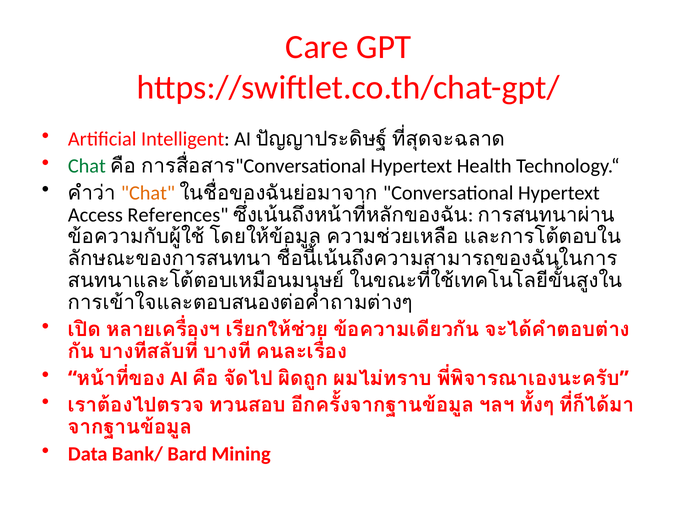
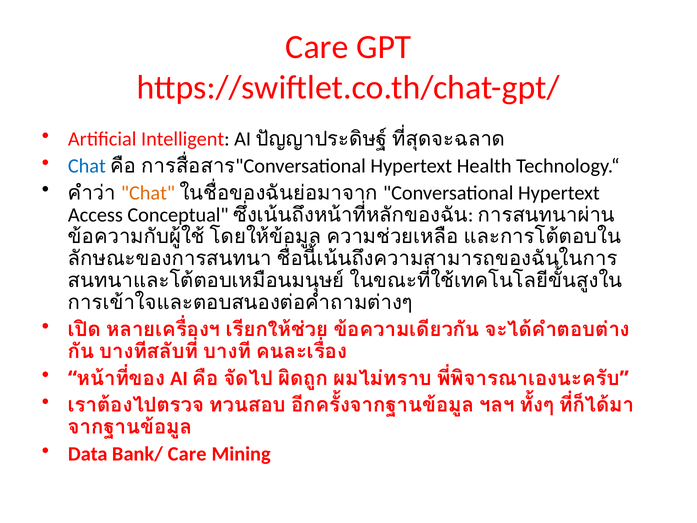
Chat at (87, 166) colour: green -> blue
References: References -> Conceptual
Bank/ Bard: Bard -> Care
